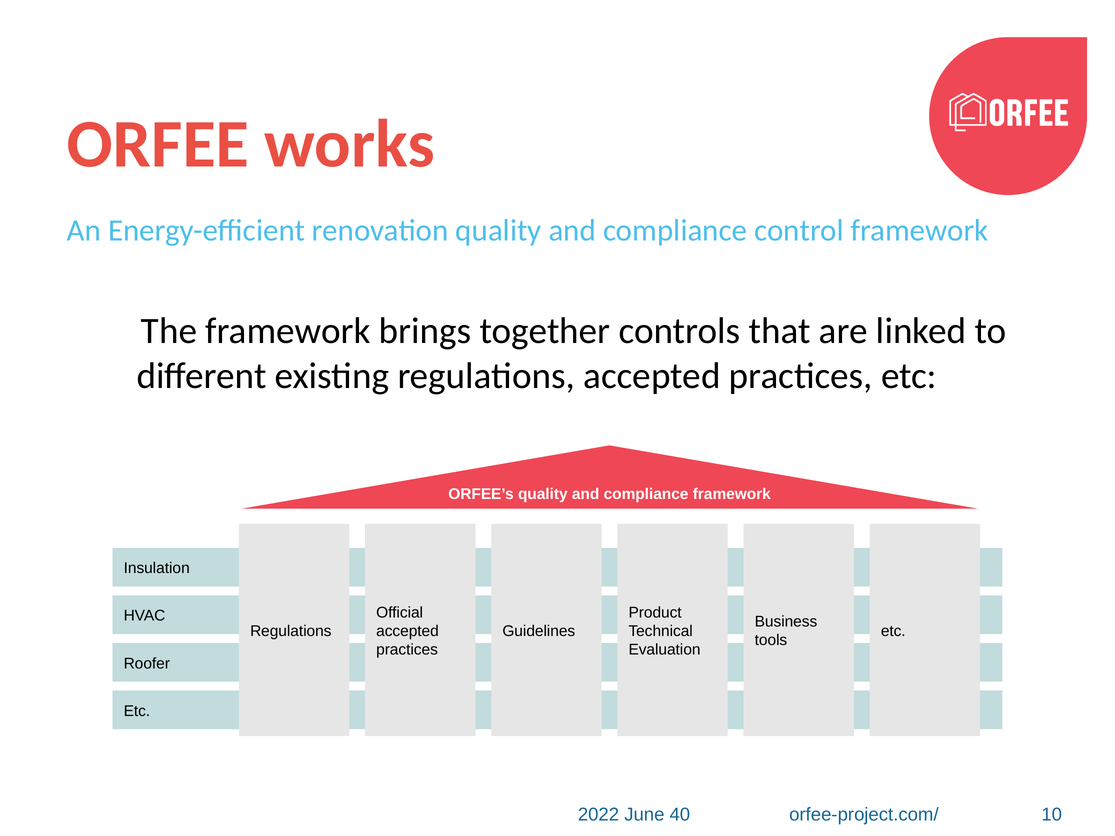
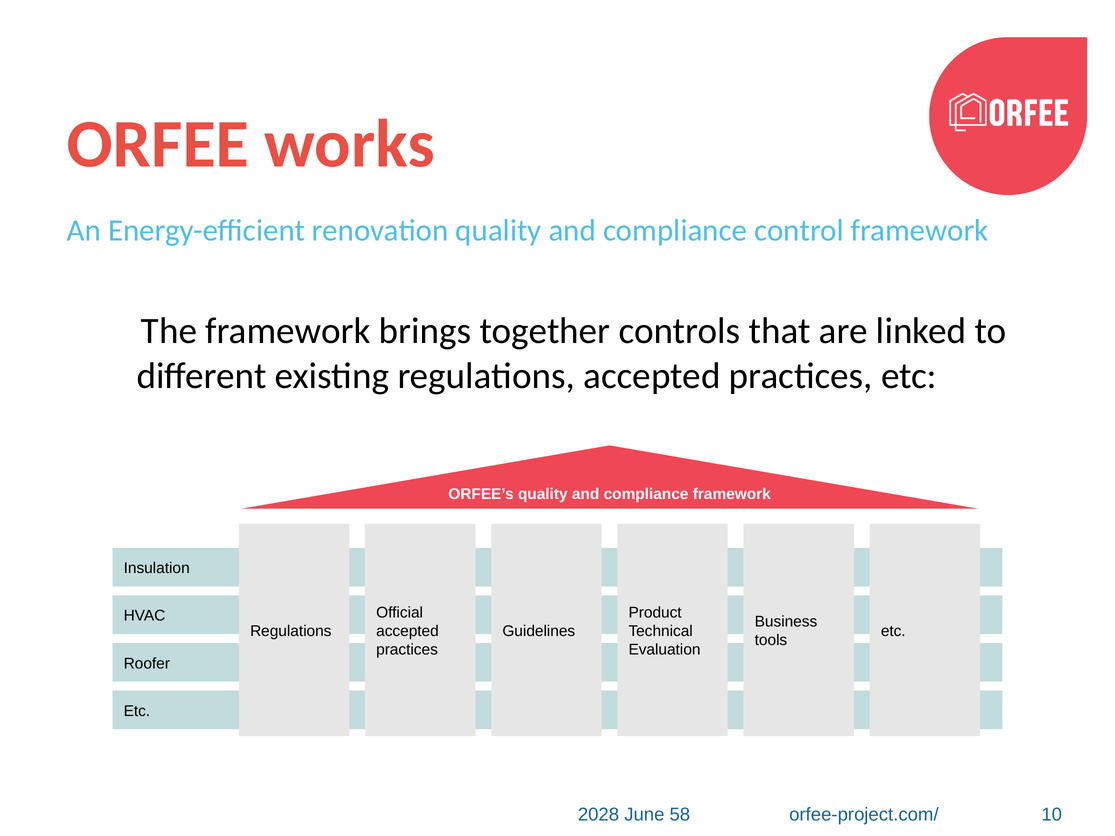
2022: 2022 -> 2028
40: 40 -> 58
